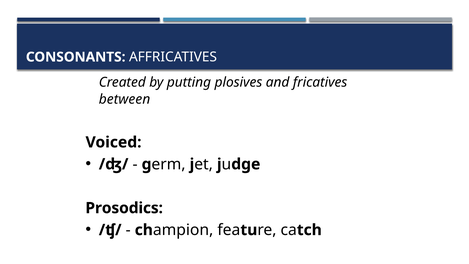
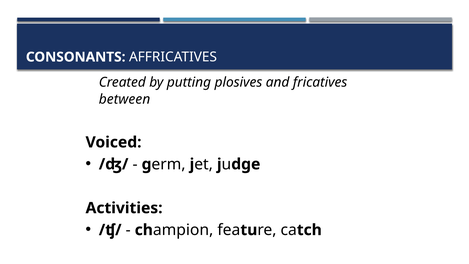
Prosodics: Prosodics -> Activities
